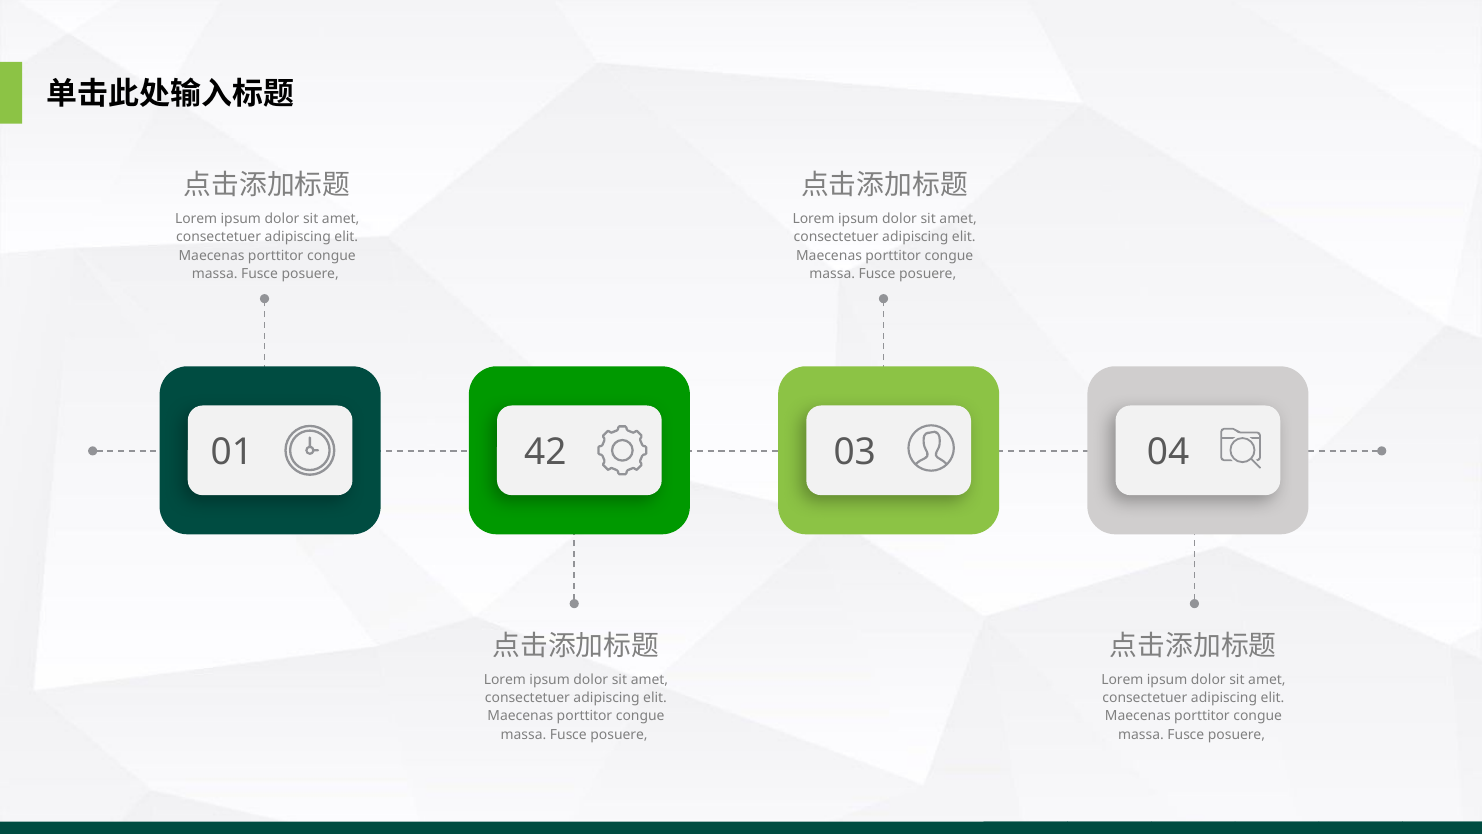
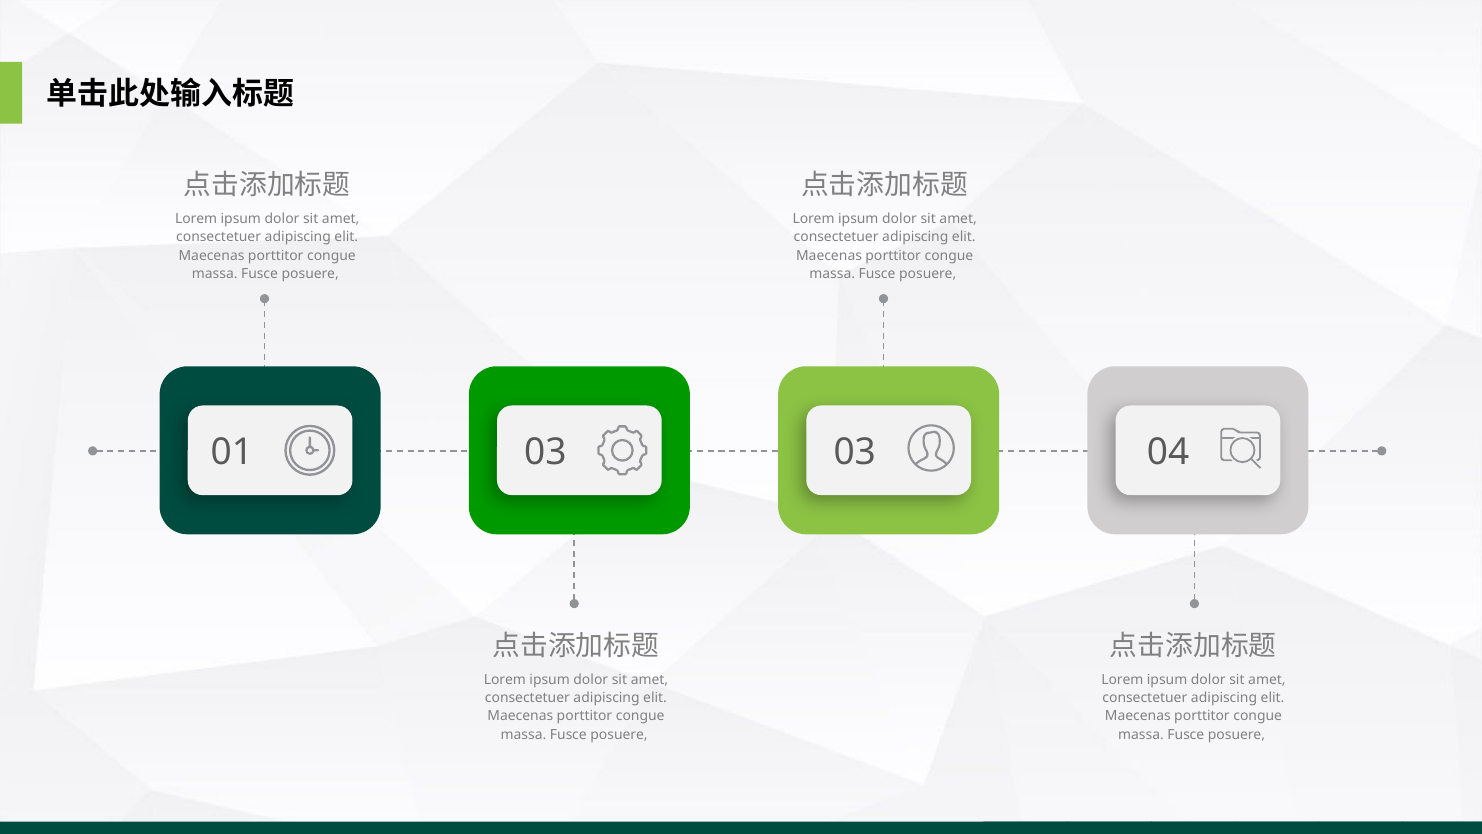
01 42: 42 -> 03
